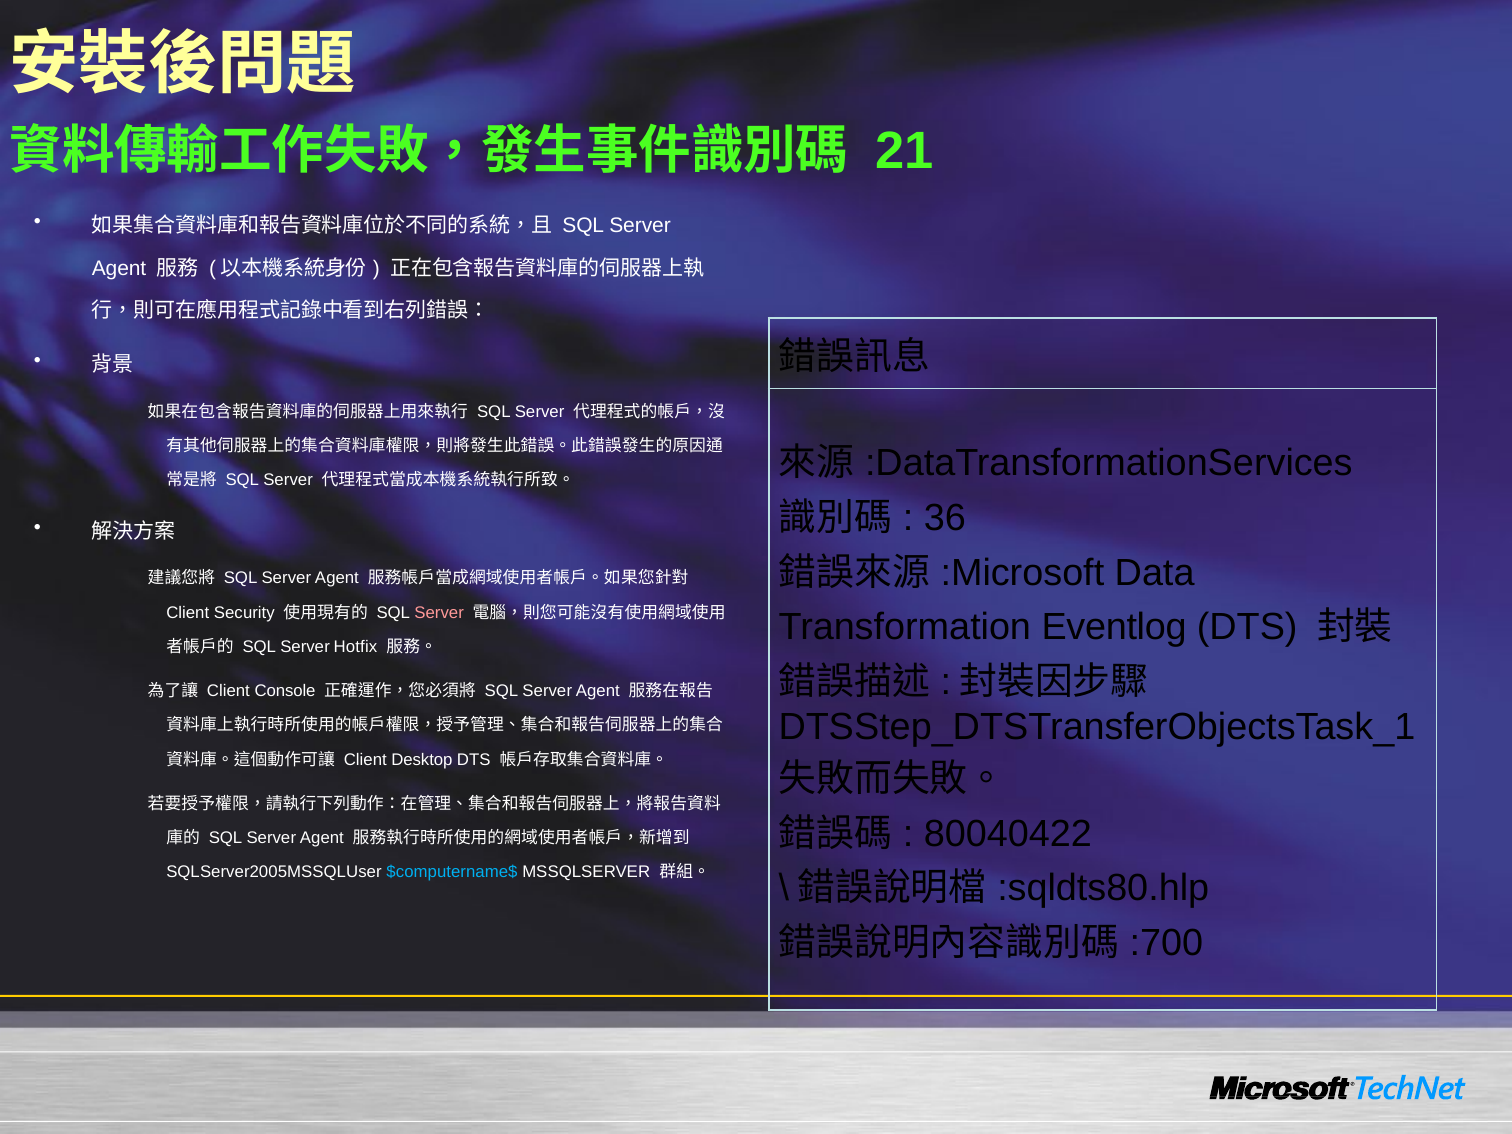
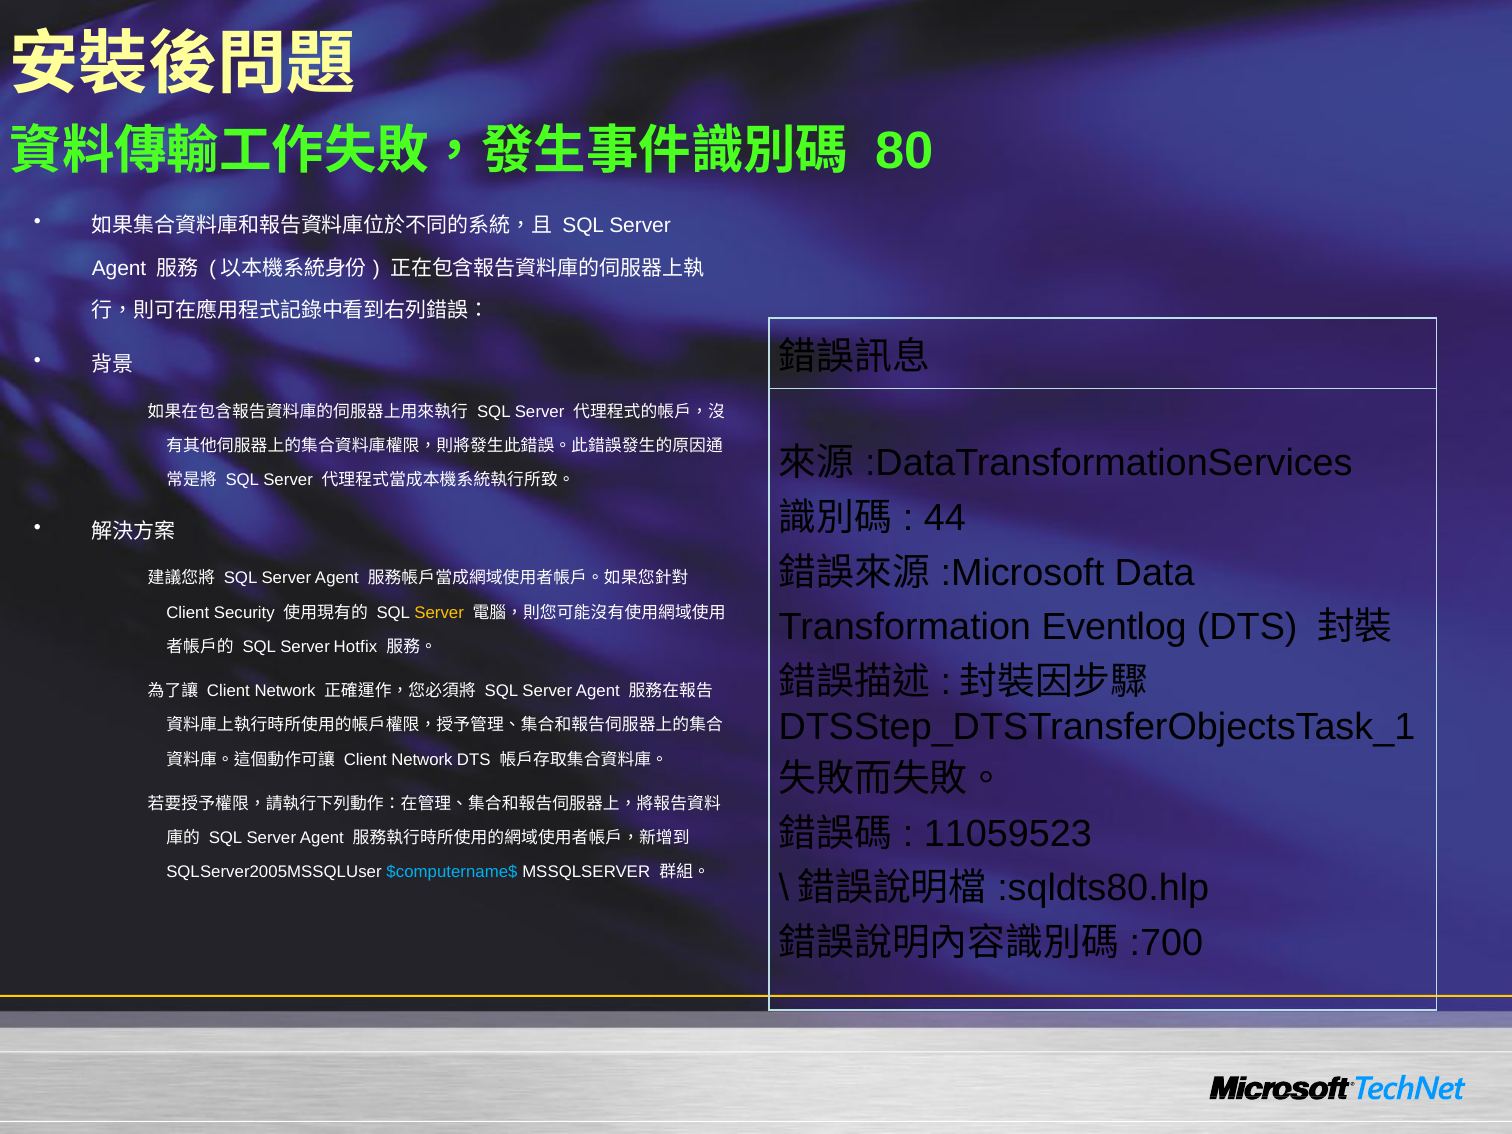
21: 21 -> 80
36: 36 -> 44
Server at (439, 613) colour: pink -> yellow
Console at (285, 691): Console -> Network
Desktop at (422, 760): Desktop -> Network
80040422: 80040422 -> 11059523
